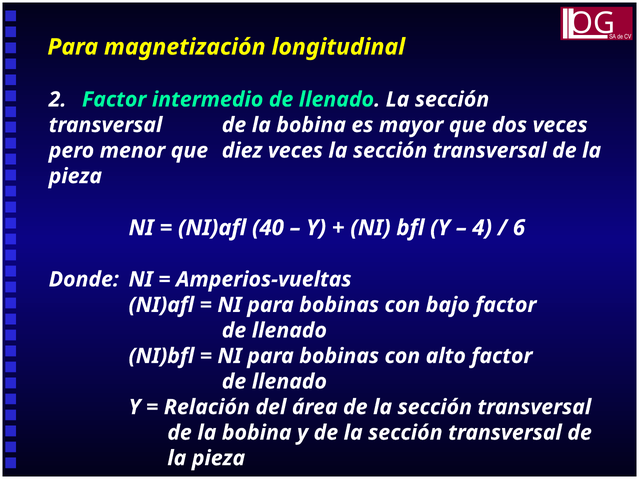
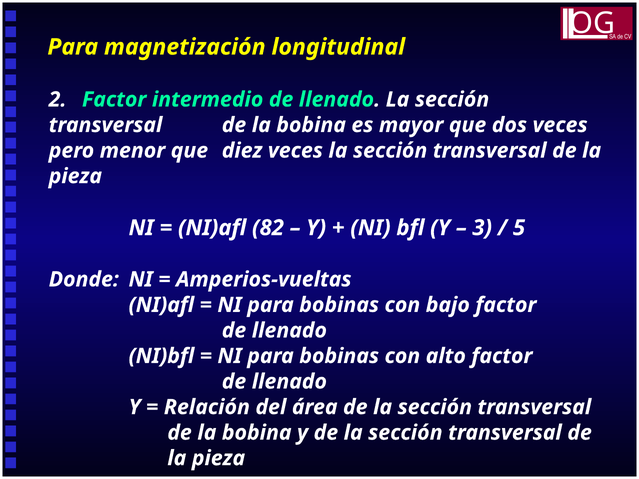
40: 40 -> 82
4: 4 -> 3
6: 6 -> 5
